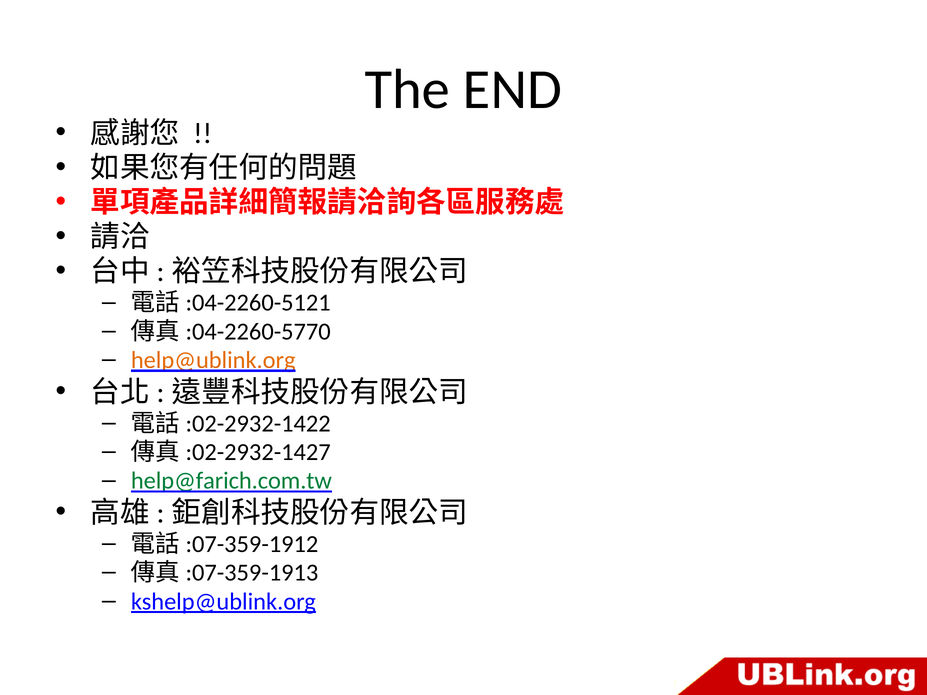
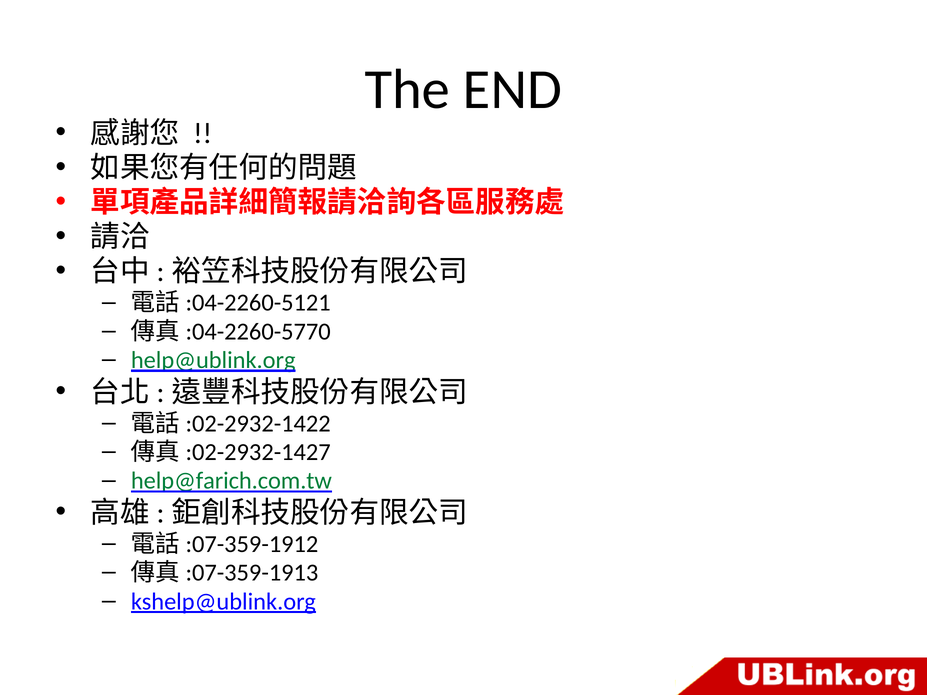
help@ublink.org colour: orange -> green
